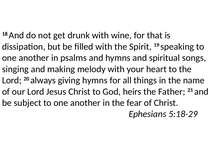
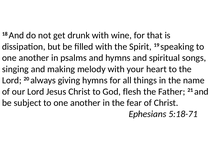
heirs: heirs -> flesh
5:18-29: 5:18-29 -> 5:18-71
